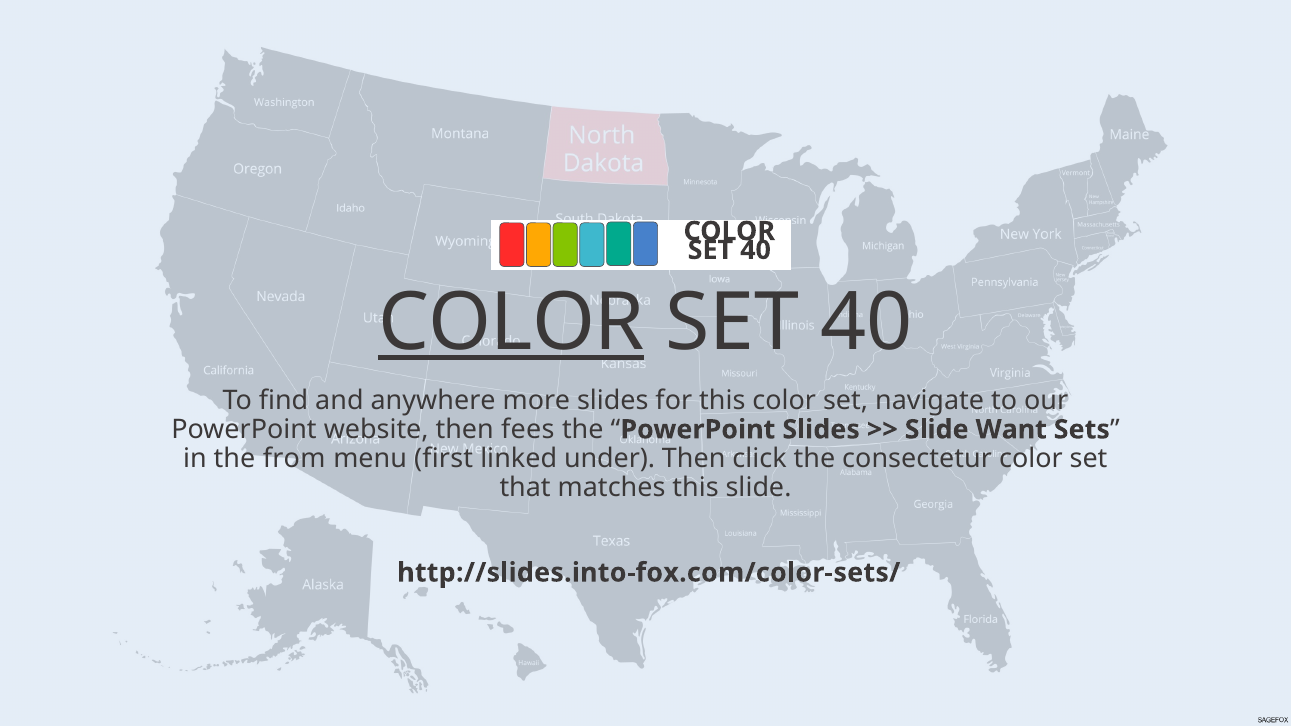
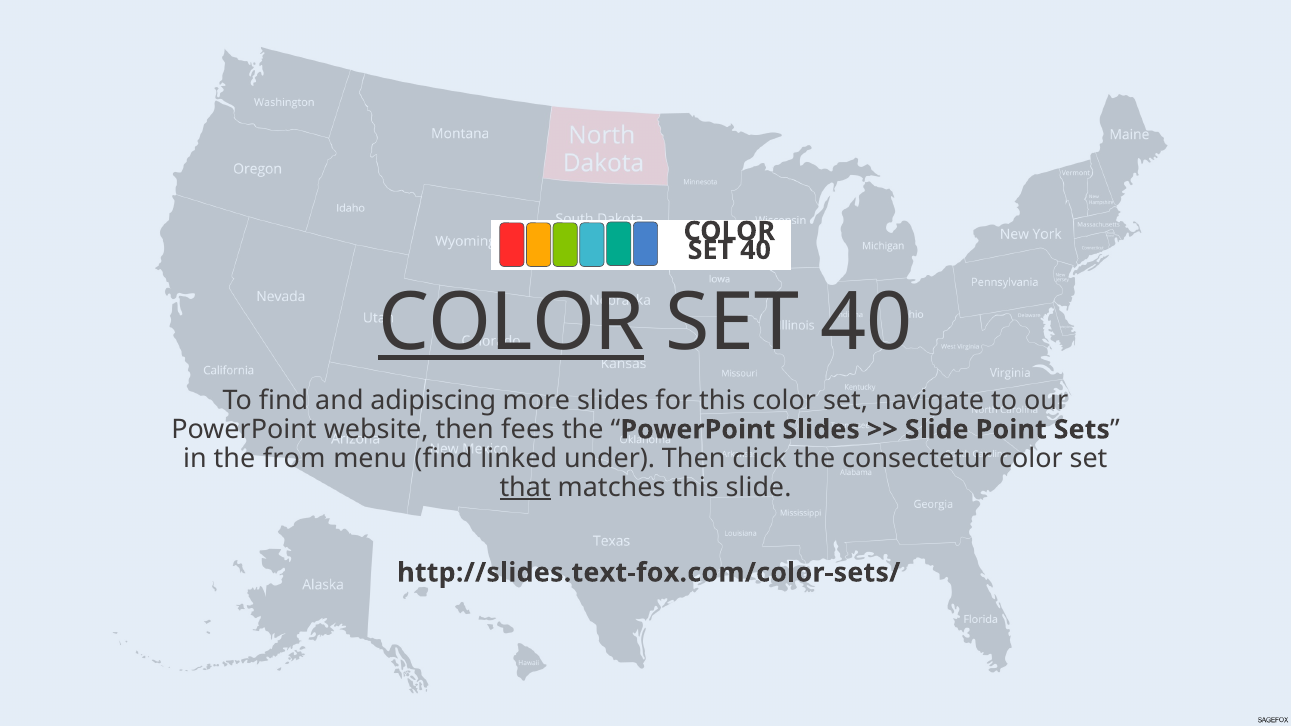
anywhere: anywhere -> adipiscing
Want: Want -> Point
menu first: first -> find
that underline: none -> present
http://slides.into-fox.com/color-sets/: http://slides.into-fox.com/color-sets/ -> http://slides.text-fox.com/color-sets/
